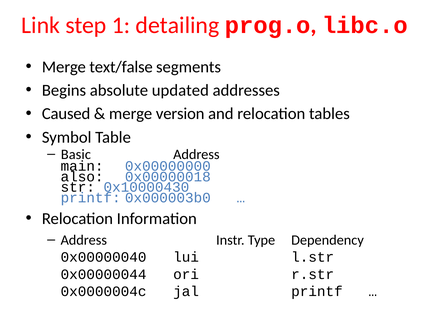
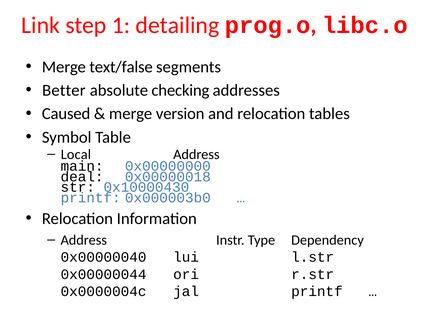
Begins: Begins -> Better
updated: updated -> checking
Basic: Basic -> Local
also: also -> deal
